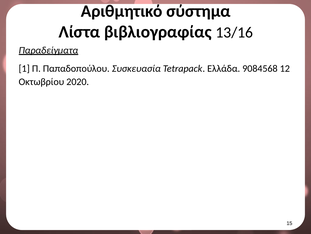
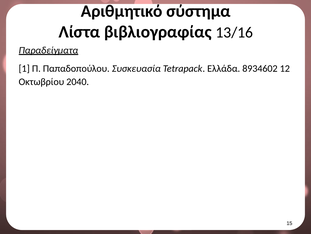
9084568: 9084568 -> 8934602
2020: 2020 -> 2040
